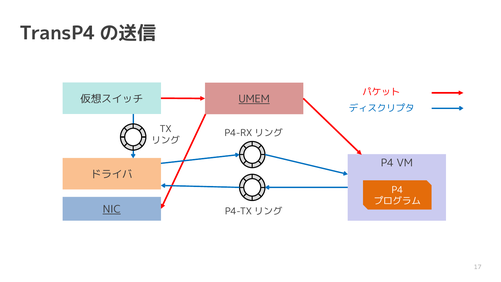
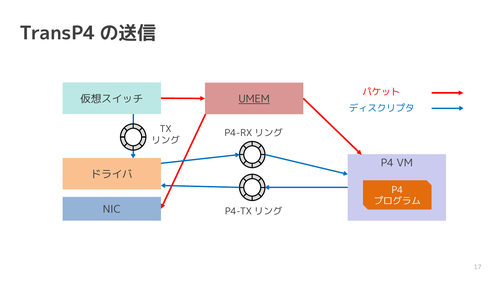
NIC underline: present -> none
